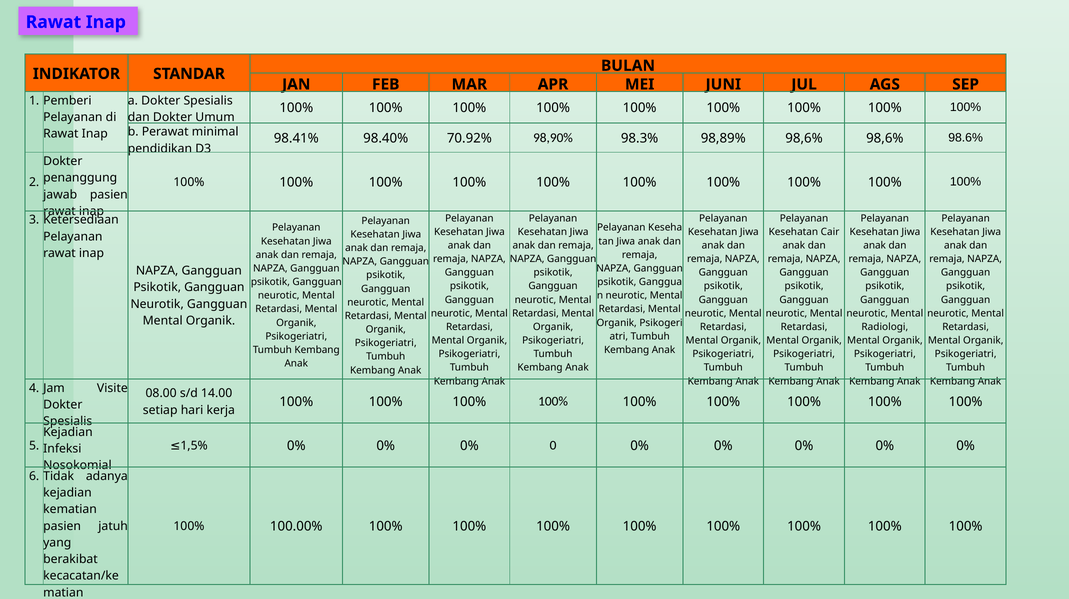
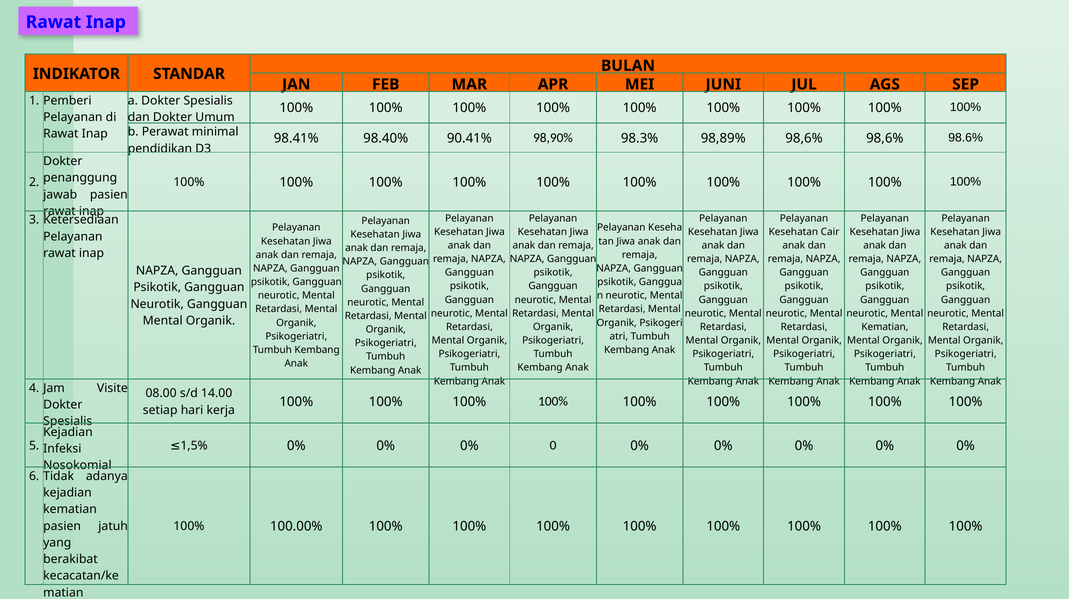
70.92%: 70.92% -> 90.41%
Radiologi at (885, 327): Radiologi -> Kematian
